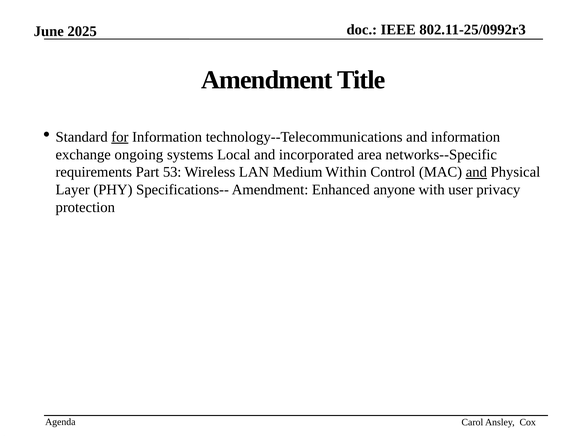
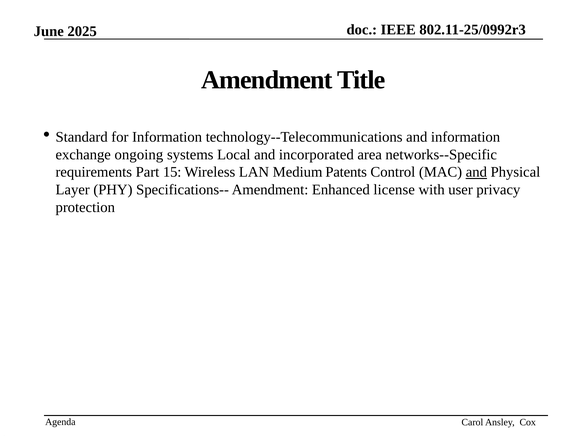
for underline: present -> none
53: 53 -> 15
Within: Within -> Patents
anyone: anyone -> license
